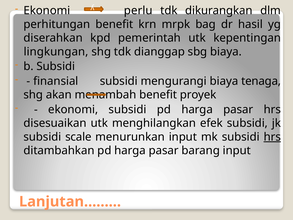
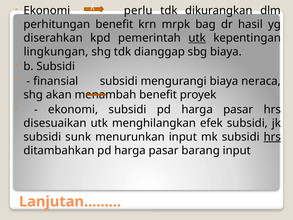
utk at (197, 38) underline: none -> present
tenaga: tenaga -> neraca
scale: scale -> sunk
